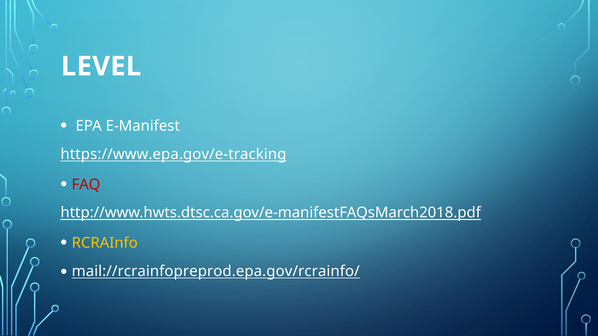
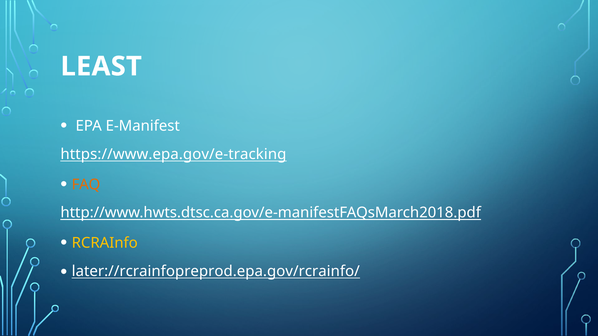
LEVEL: LEVEL -> LEAST
FAQ colour: red -> orange
mail://rcrainfopreprod.epa.gov/rcrainfo/: mail://rcrainfopreprod.epa.gov/rcrainfo/ -> later://rcrainfopreprod.epa.gov/rcrainfo/
